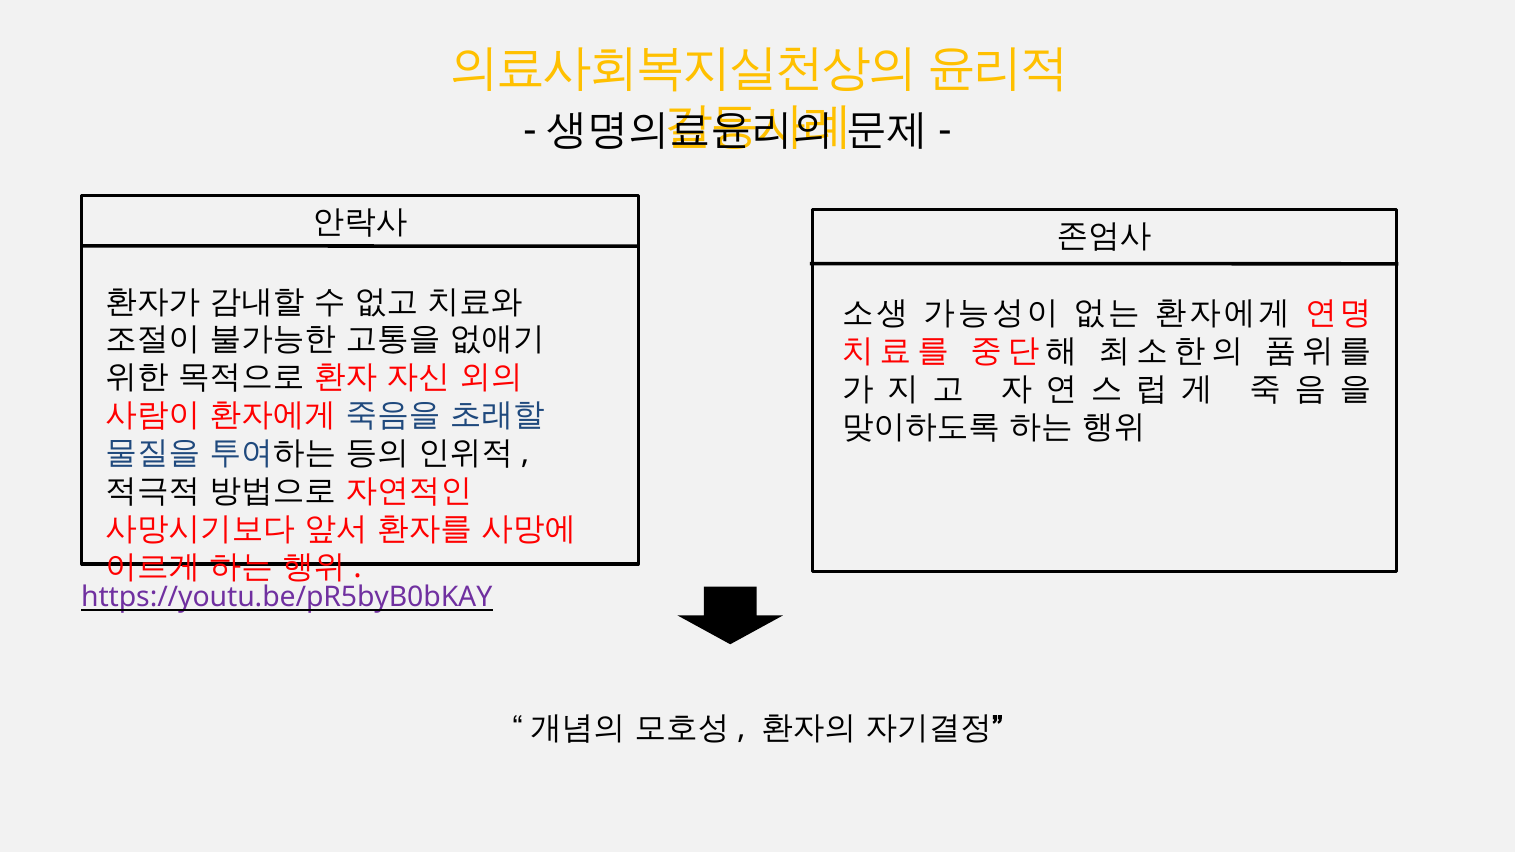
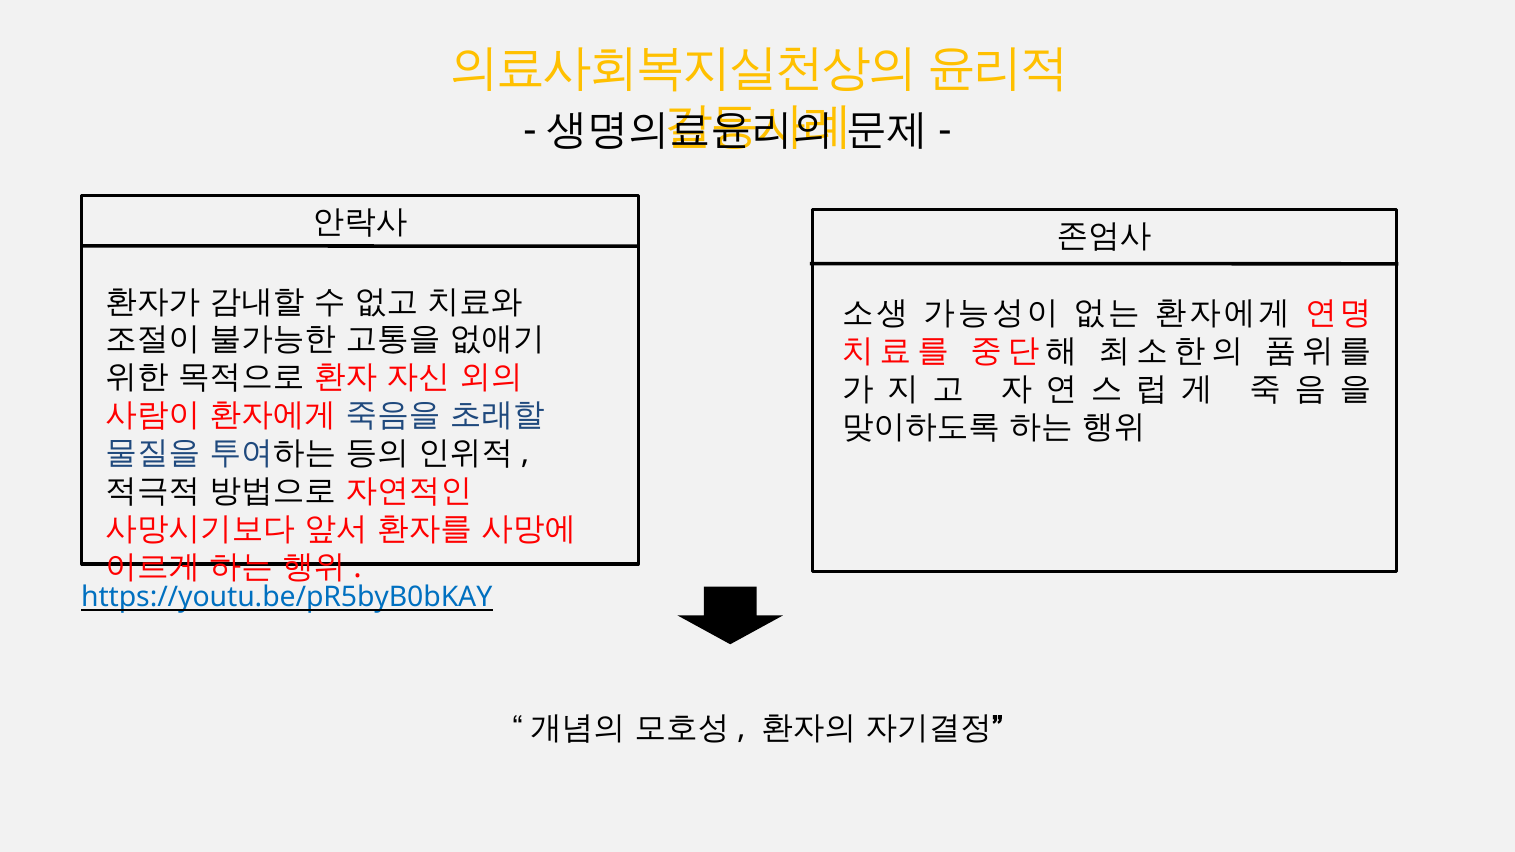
https://youtu.be/pR5byB0bKAY colour: purple -> blue
